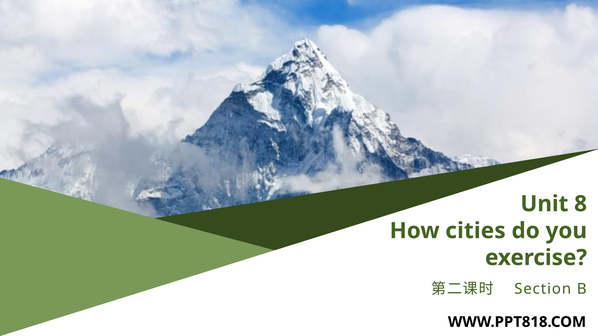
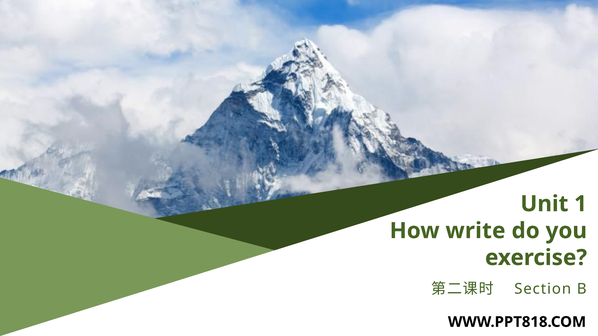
8: 8 -> 1
cities: cities -> write
